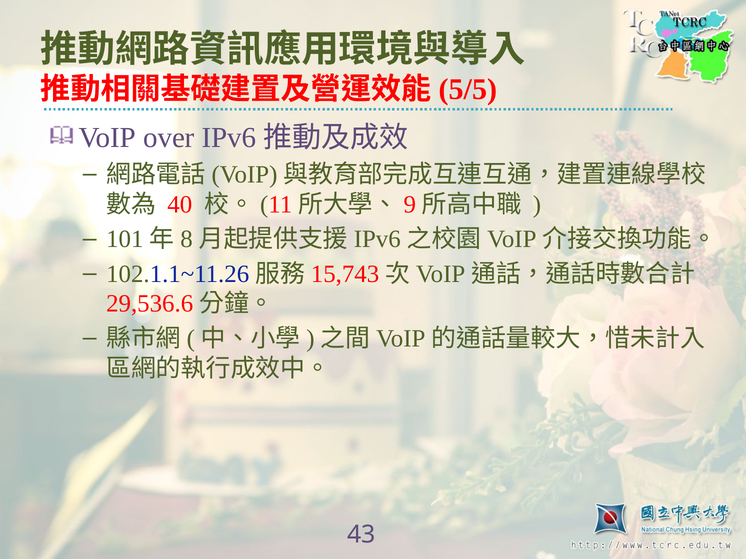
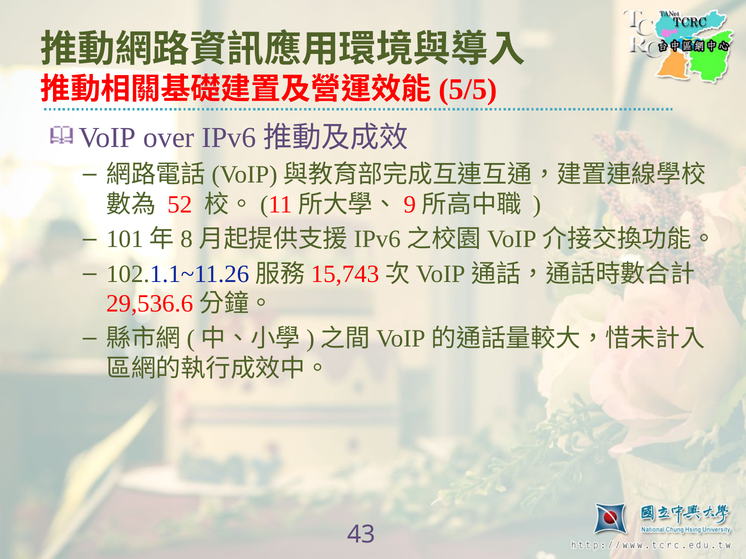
40: 40 -> 52
